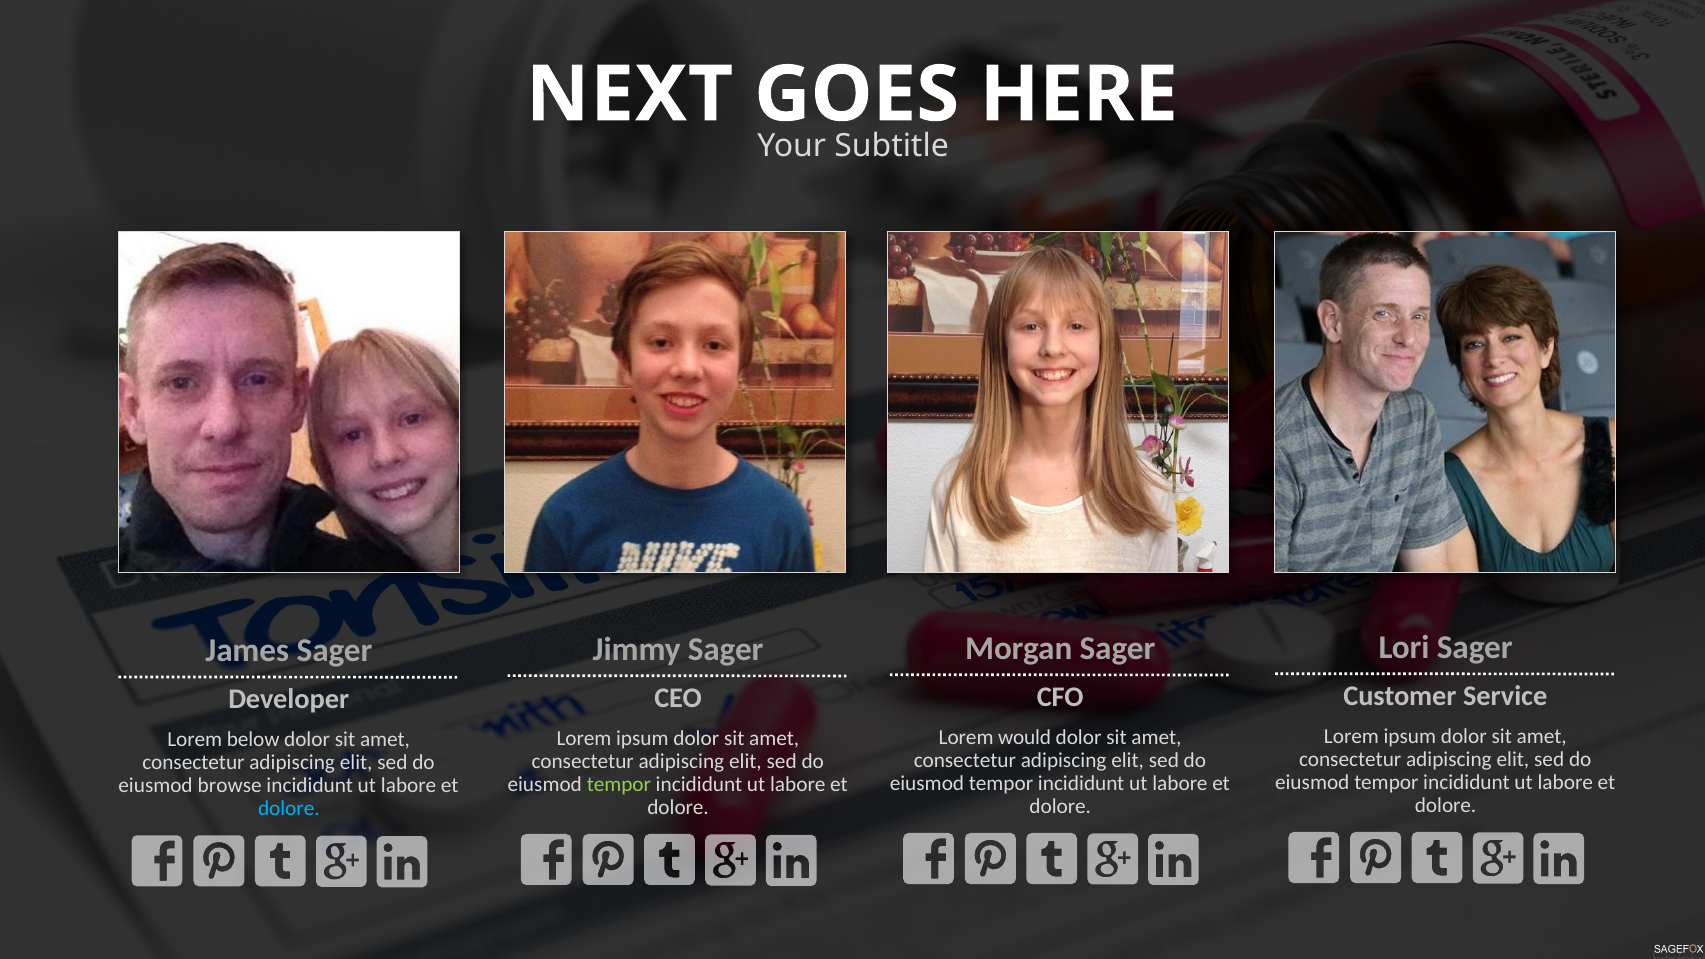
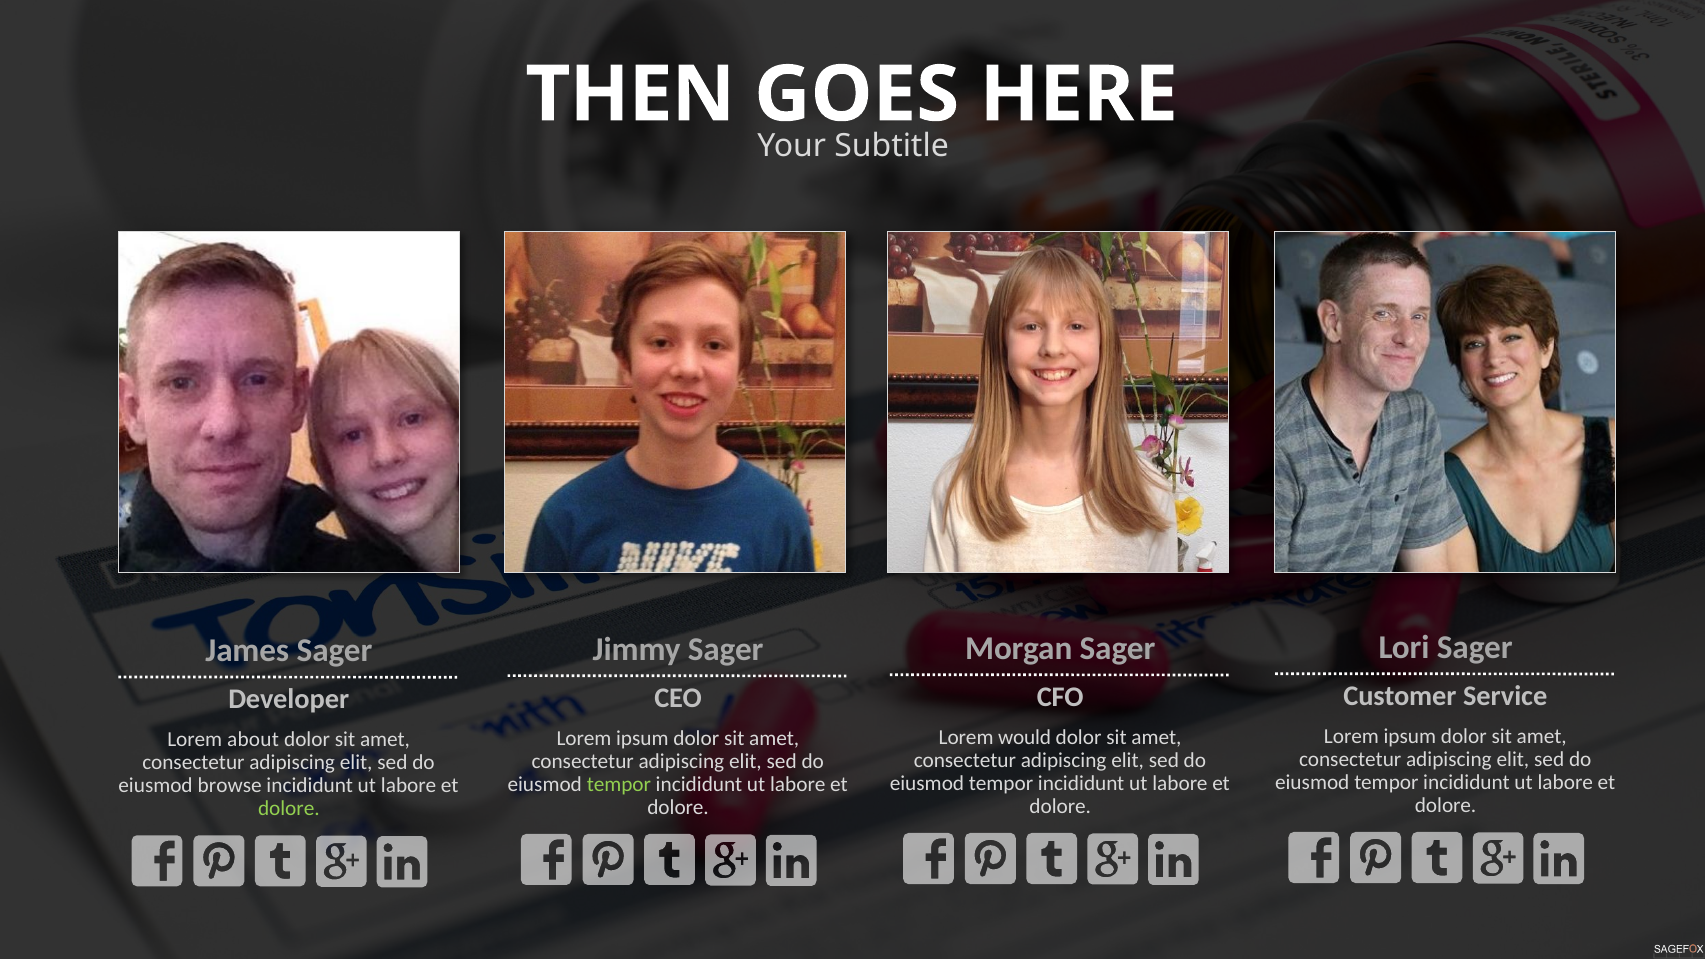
NEXT: NEXT -> THEN
below: below -> about
dolore at (289, 809) colour: light blue -> light green
